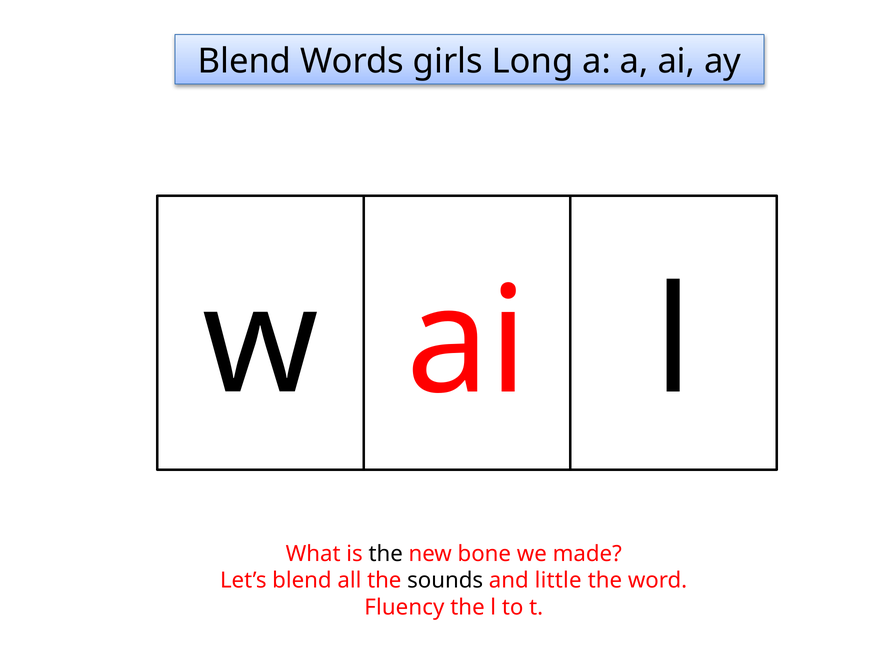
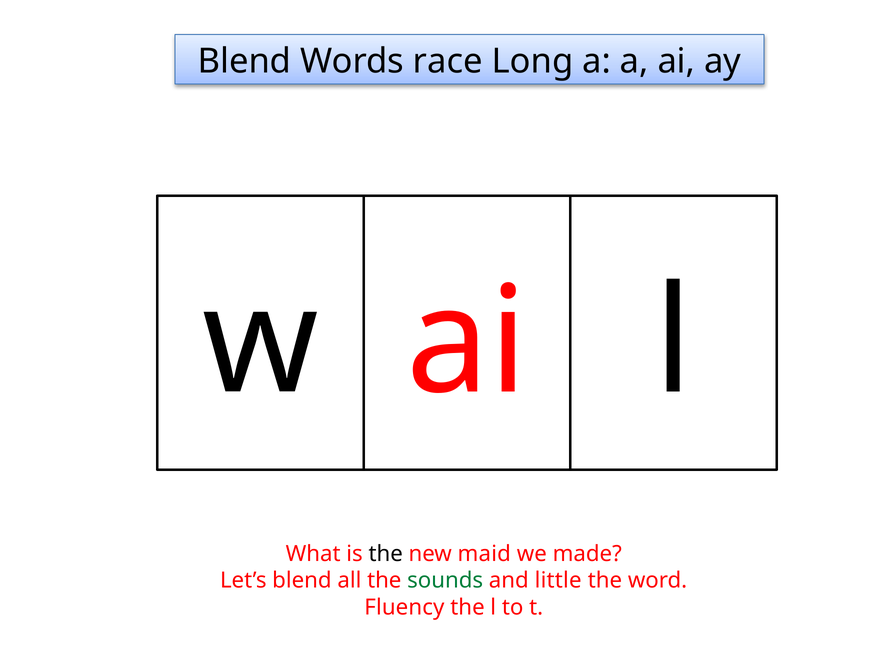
girls: girls -> race
bone: bone -> maid
sounds colour: black -> green
